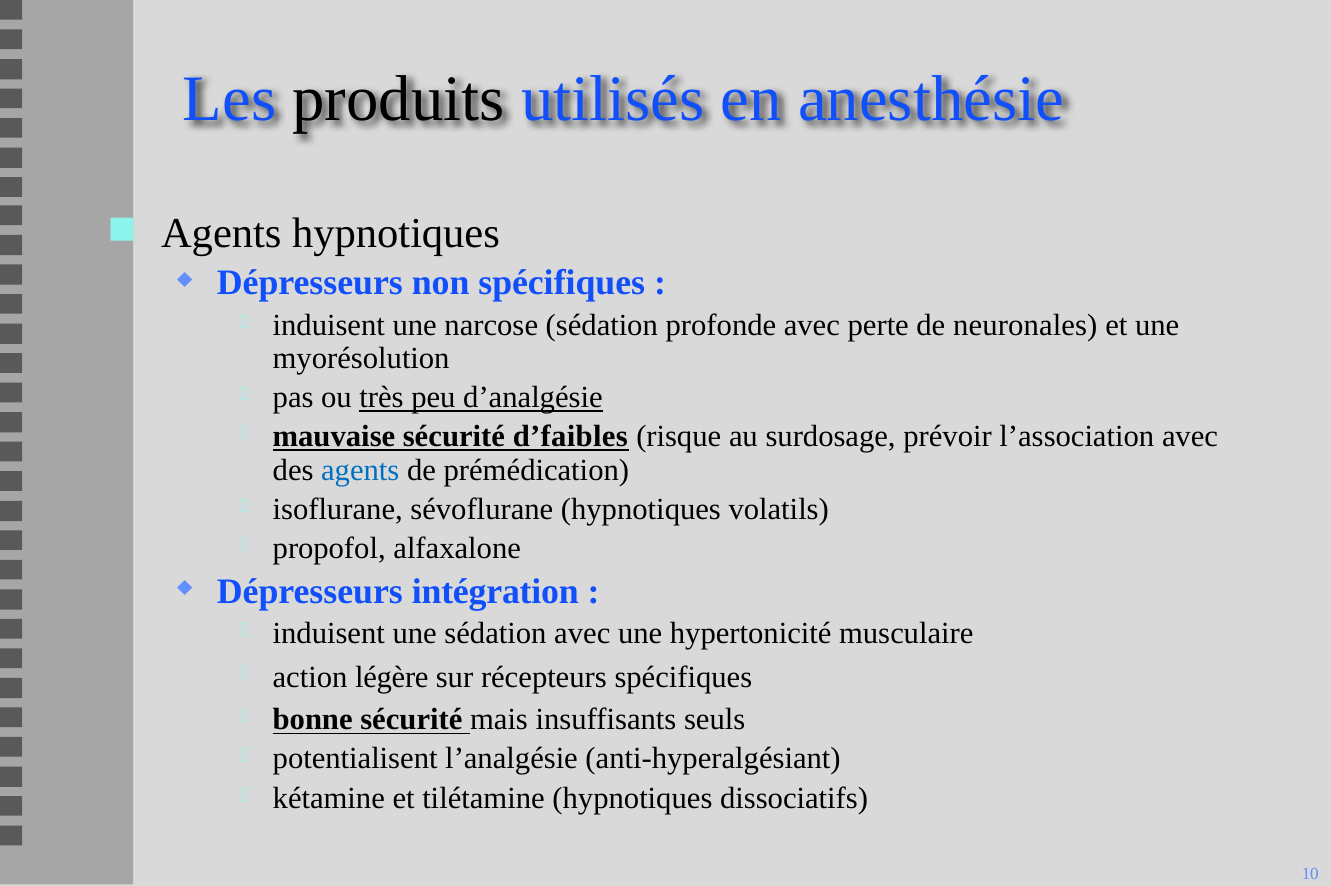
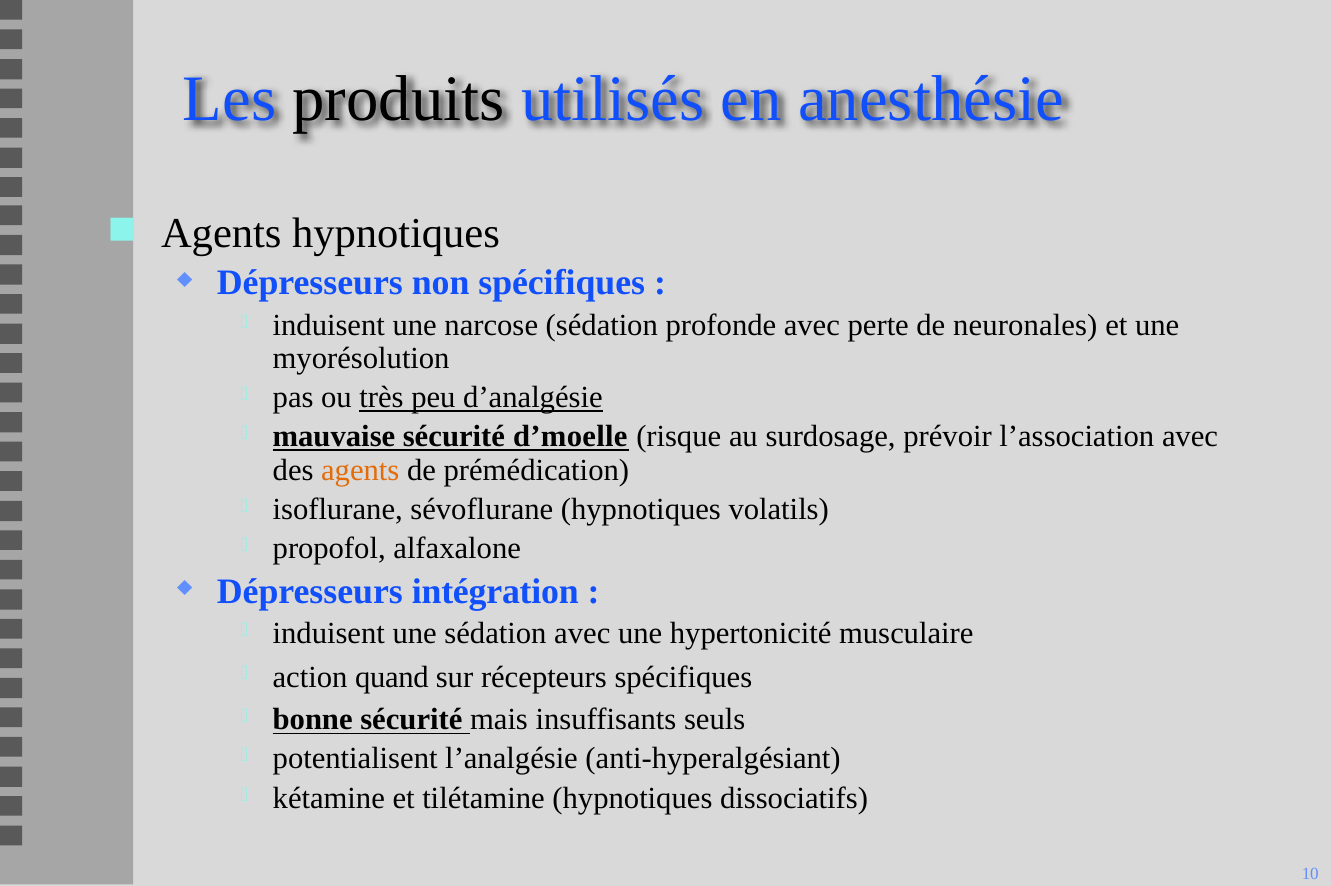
d’faibles: d’faibles -> d’moelle
agents at (360, 470) colour: blue -> orange
légère: légère -> quand
